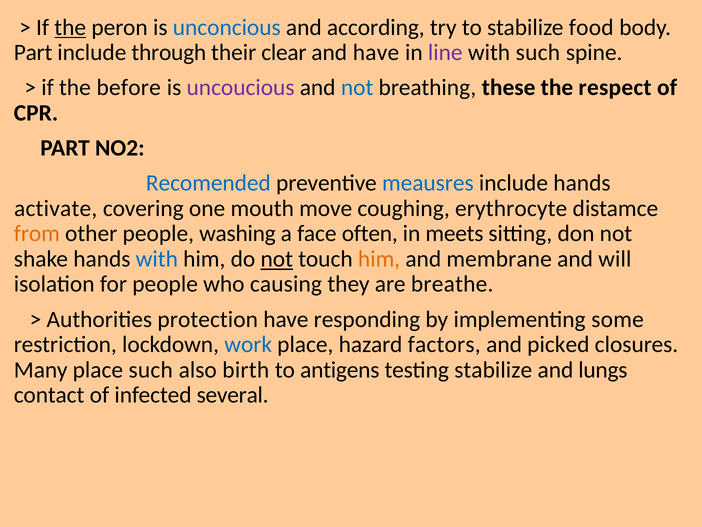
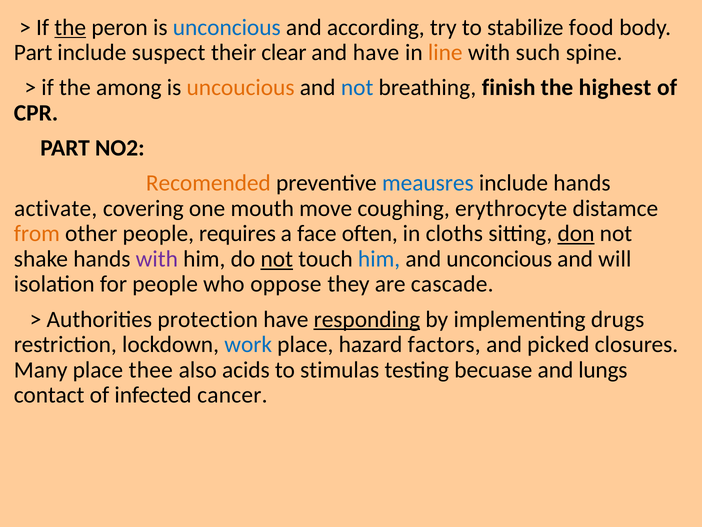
through: through -> suspect
line colour: purple -> orange
before: before -> among
uncoucious colour: purple -> orange
these: these -> finish
respect: respect -> highest
Recomended colour: blue -> orange
washing: washing -> requires
meets: meets -> cloths
don underline: none -> present
with at (157, 259) colour: blue -> purple
him at (379, 259) colour: orange -> blue
and membrane: membrane -> unconcious
causing: causing -> oppose
breathe: breathe -> cascade
responding underline: none -> present
some: some -> drugs
place such: such -> thee
birth: birth -> acids
antigens: antigens -> stimulas
testing stabilize: stabilize -> becuase
several: several -> cancer
